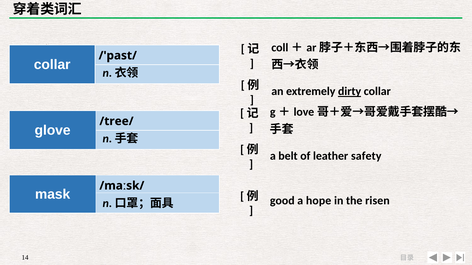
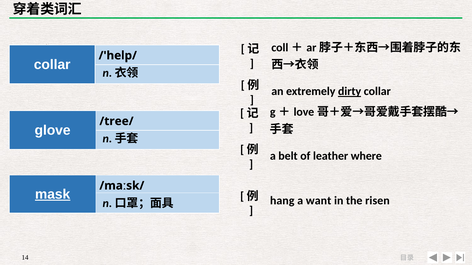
/'past/: /'past/ -> /'help/
safety: safety -> where
mask underline: none -> present
good: good -> hang
hope: hope -> want
